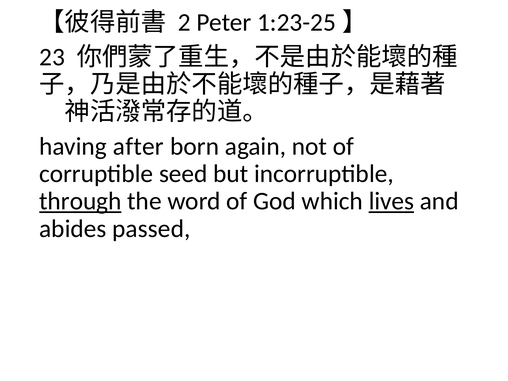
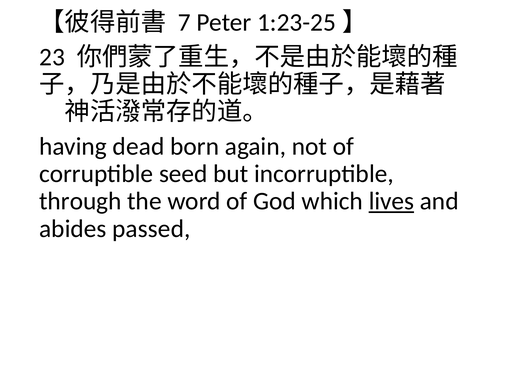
2: 2 -> 7
after: after -> dead
through underline: present -> none
